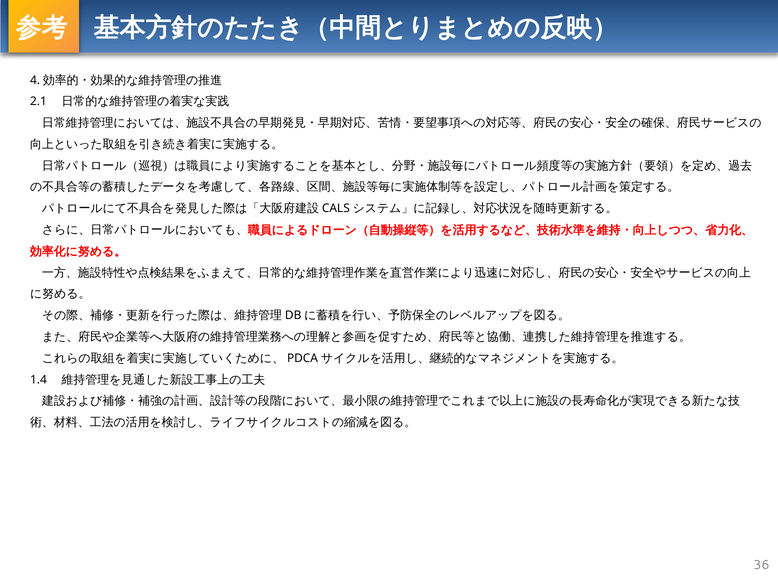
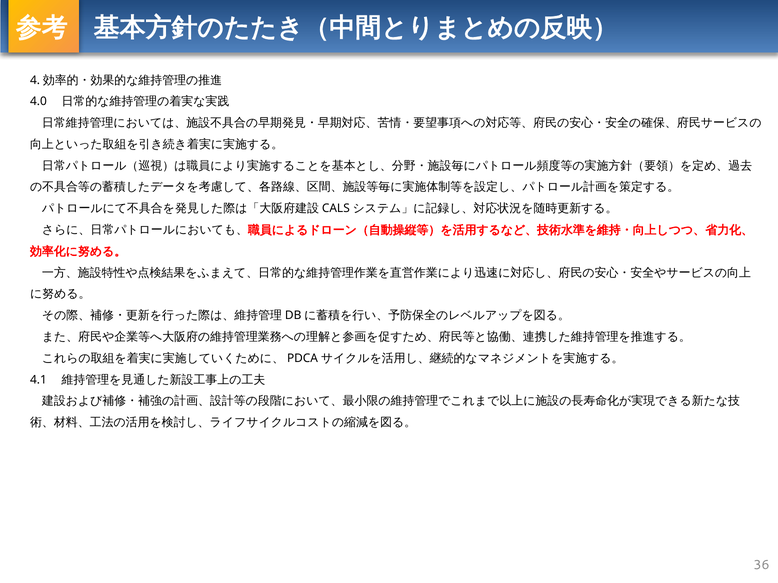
2.1: 2.1 -> 4.0
1.4: 1.4 -> 4.1
